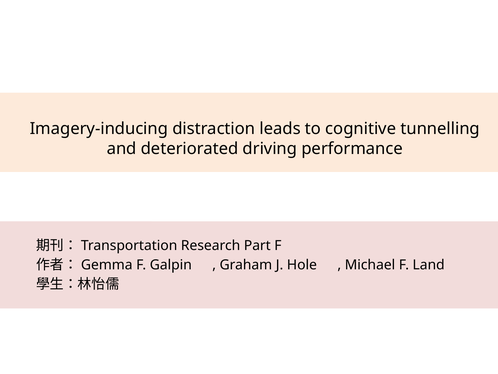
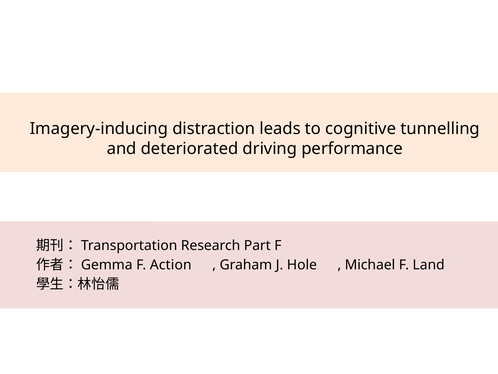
Galpin: Galpin -> Action
